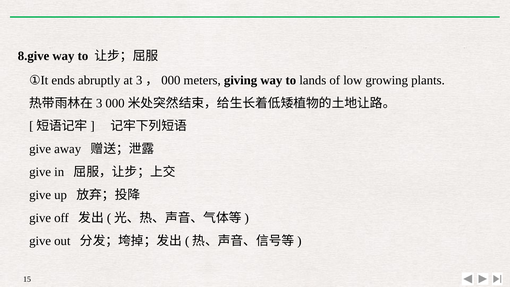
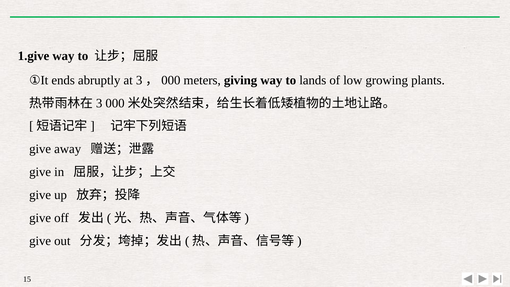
8.give: 8.give -> 1.give
